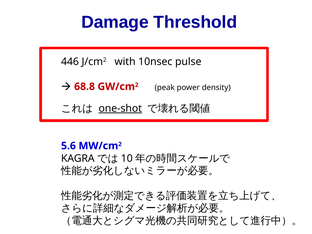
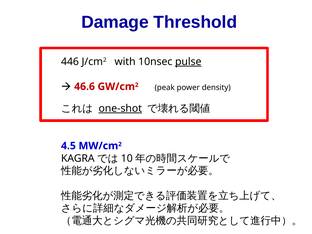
pulse underline: none -> present
68.8: 68.8 -> 46.6
5.6: 5.6 -> 4.5
